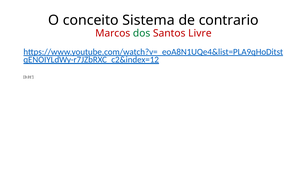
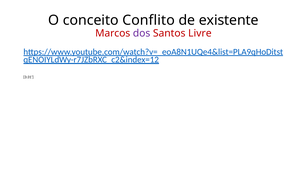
Sistema: Sistema -> Conflito
contrario: contrario -> existente
dos colour: green -> purple
